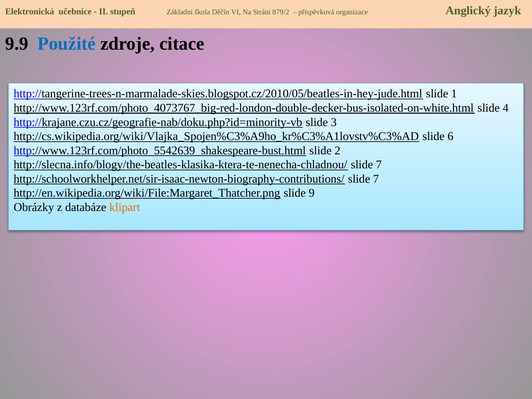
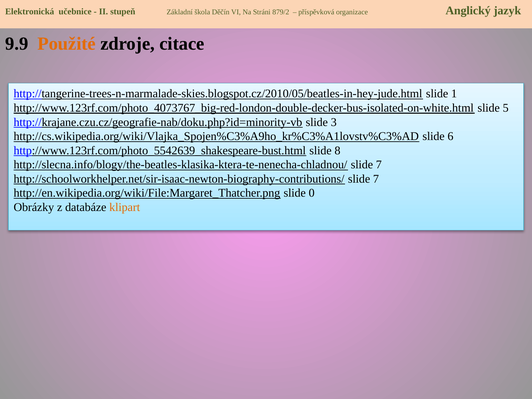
Použité colour: blue -> orange
4: 4 -> 5
2: 2 -> 8
9: 9 -> 0
